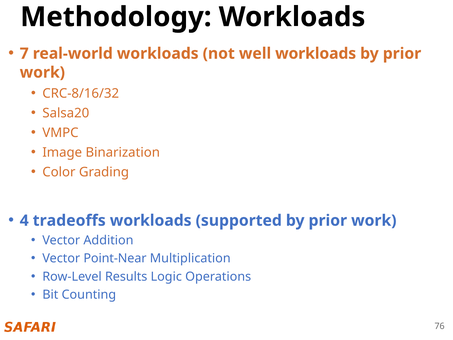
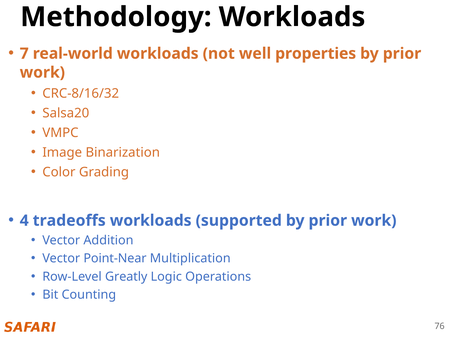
well workloads: workloads -> properties
Results: Results -> Greatly
